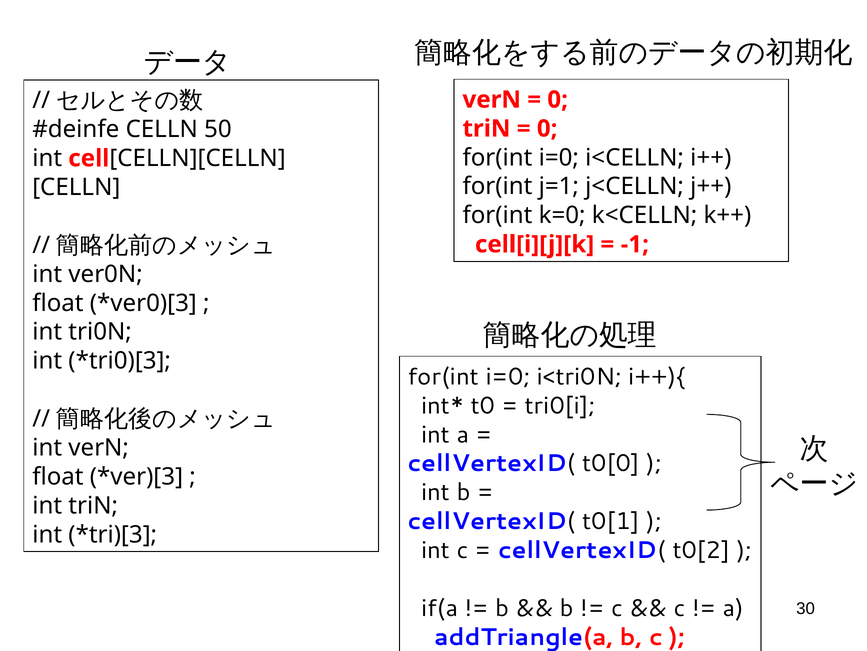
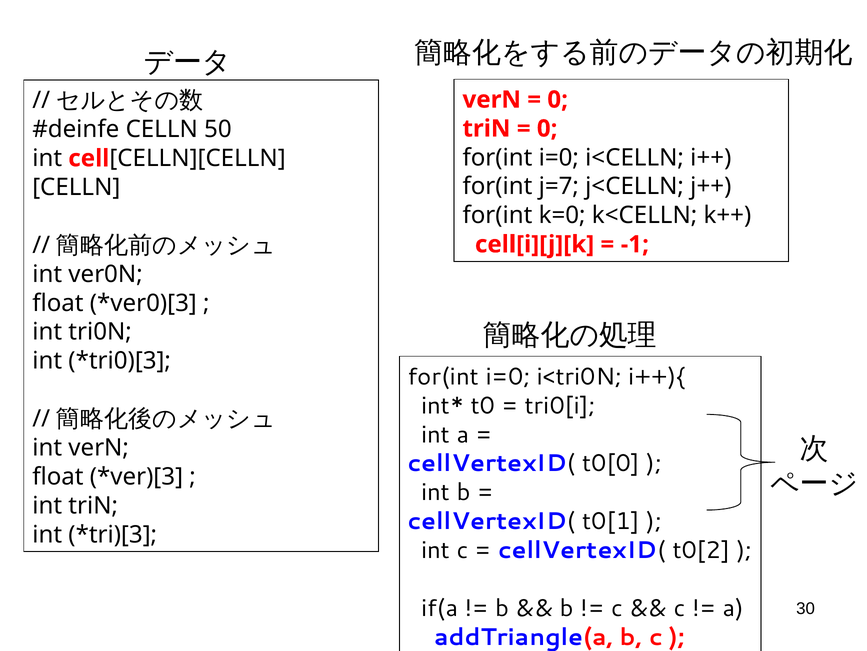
j=1: j=1 -> j=7
